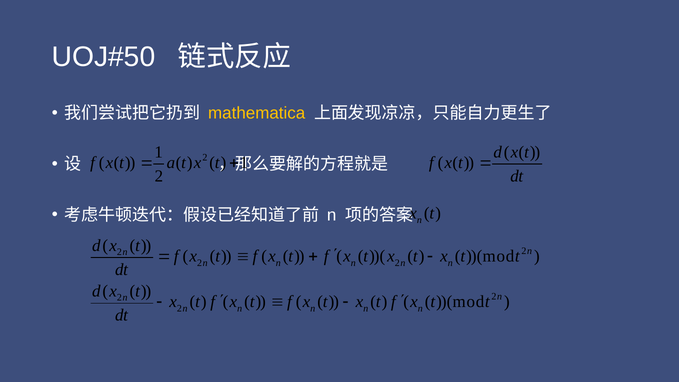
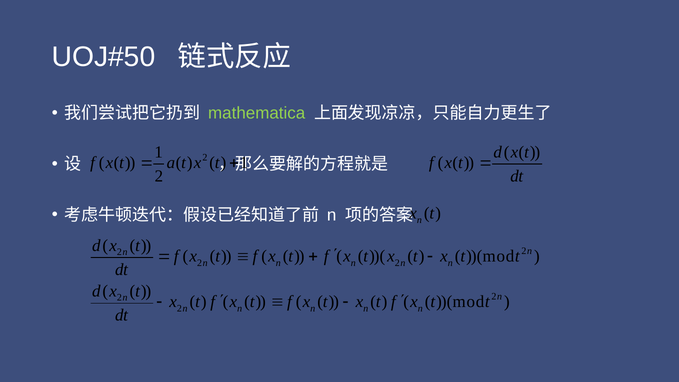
mathematica colour: yellow -> light green
